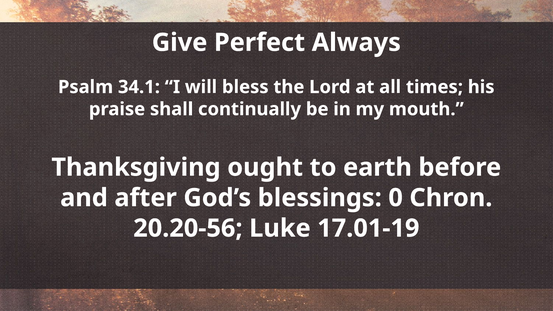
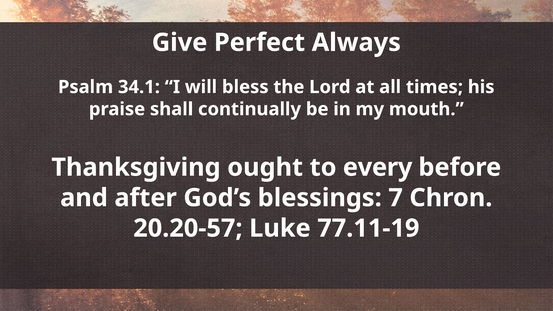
earth: earth -> every
0: 0 -> 7
20.20-56: 20.20-56 -> 20.20-57
17.01-19: 17.01-19 -> 77.11-19
